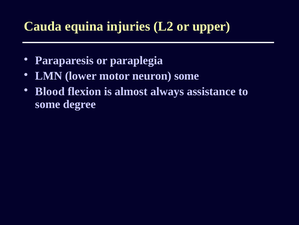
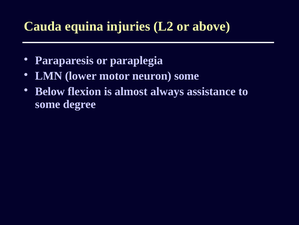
upper: upper -> above
Blood: Blood -> Below
